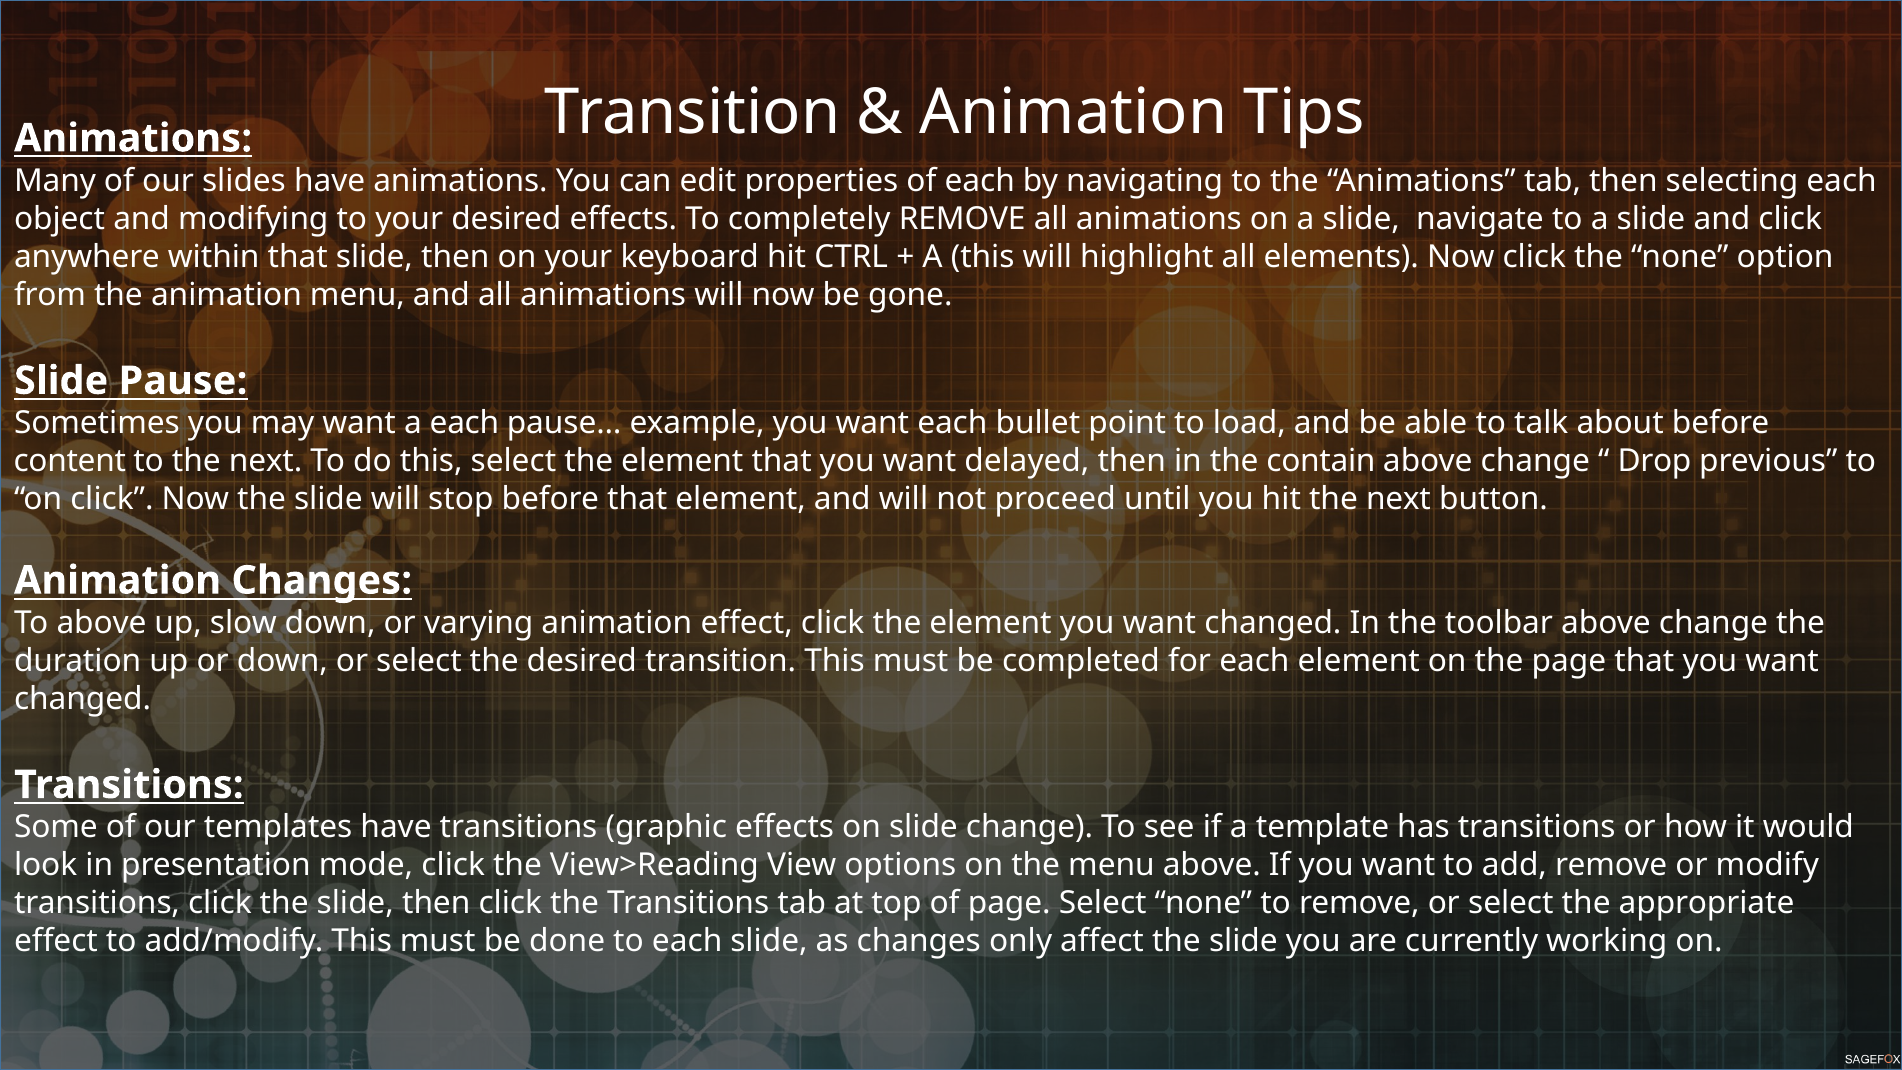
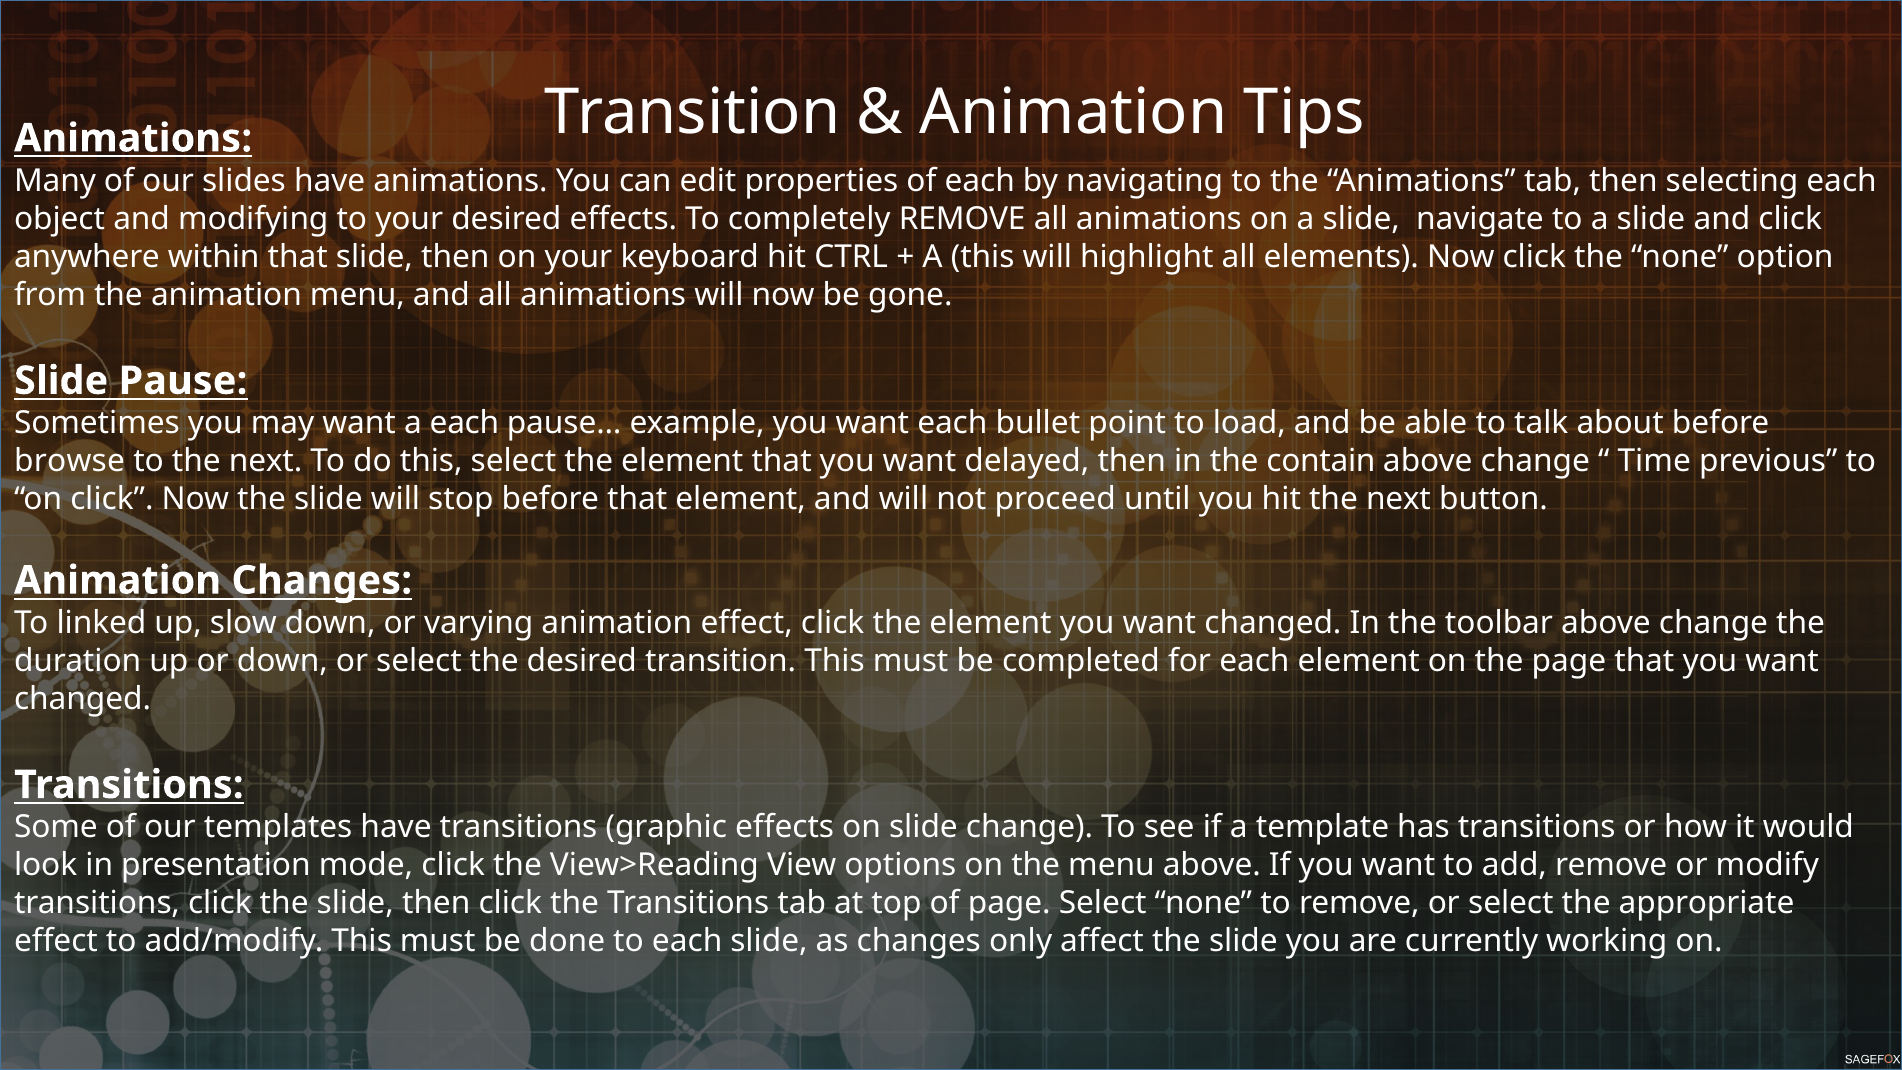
content: content -> browse
Drop: Drop -> Time
To above: above -> linked
